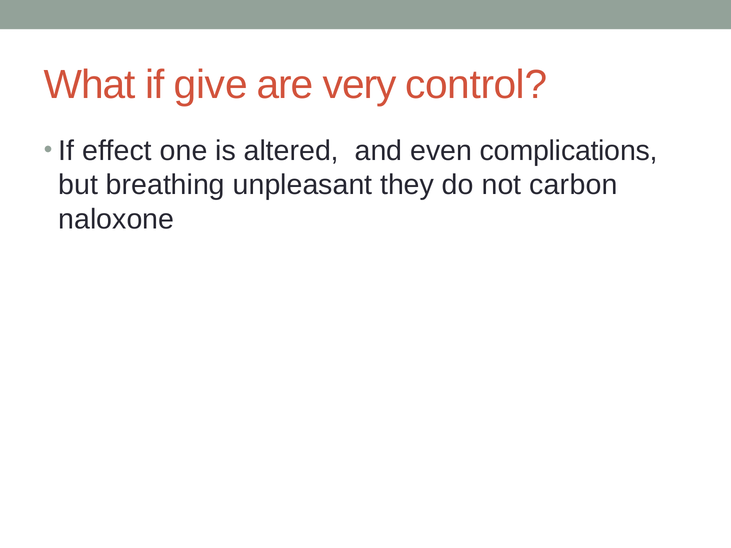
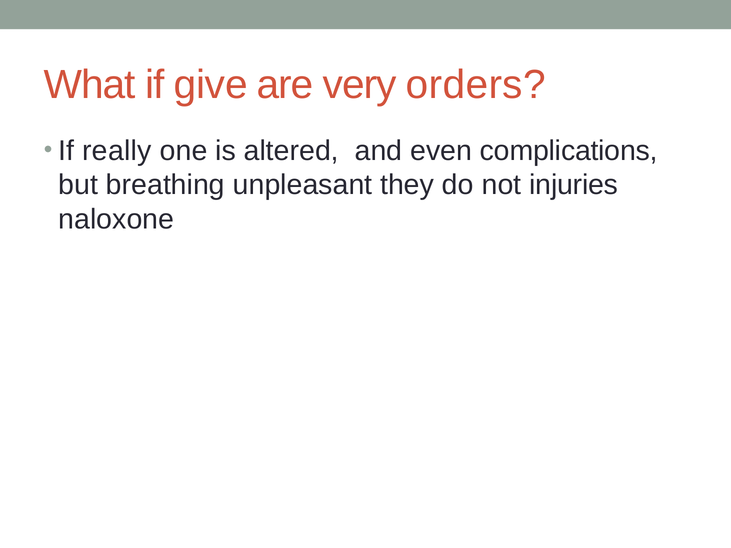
control: control -> orders
effect: effect -> really
carbon: carbon -> injuries
